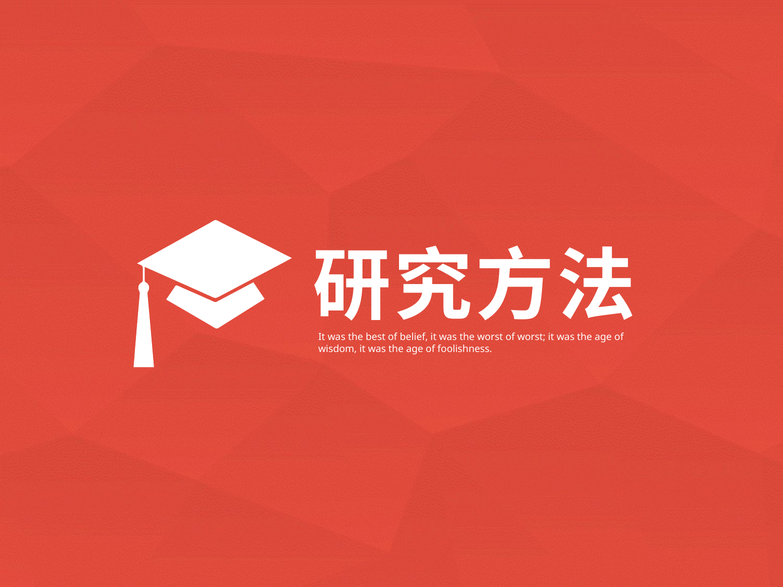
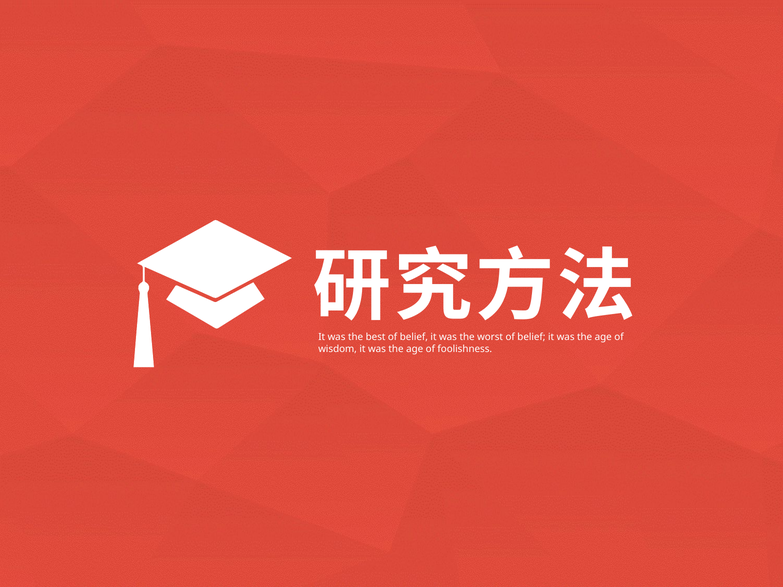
worst of worst: worst -> belief
